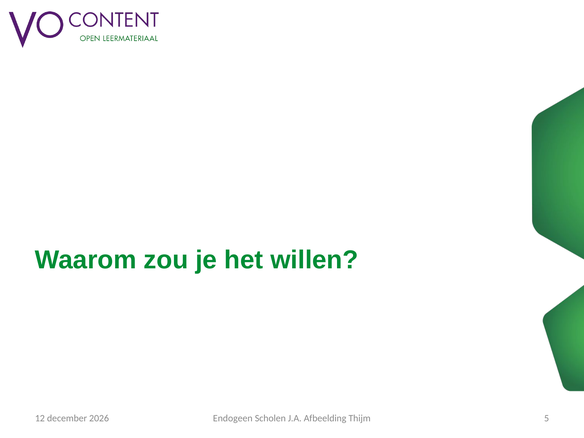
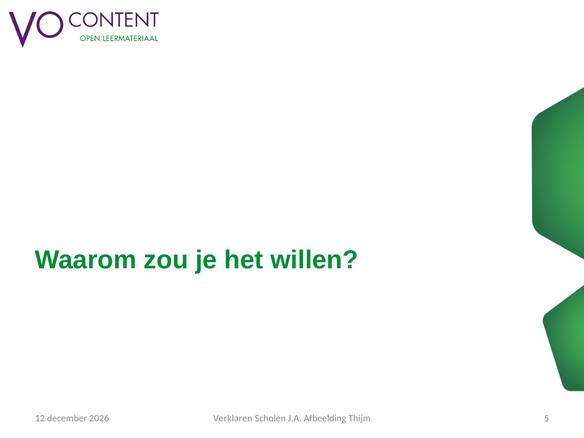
Endogeen: Endogeen -> Verklaren
